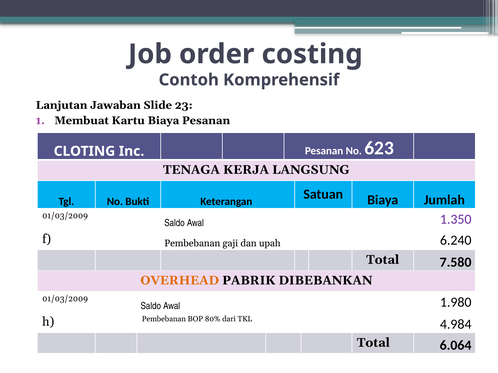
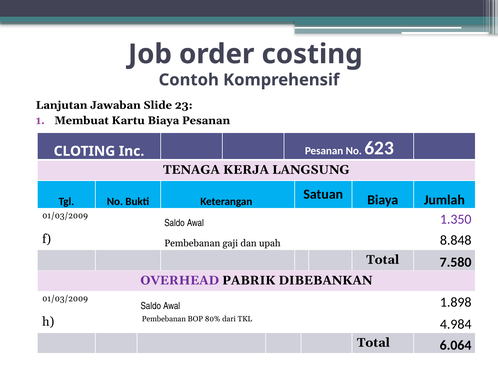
6.240: 6.240 -> 8.848
OVERHEAD colour: orange -> purple
1.980: 1.980 -> 1.898
